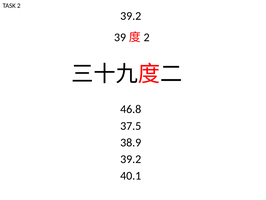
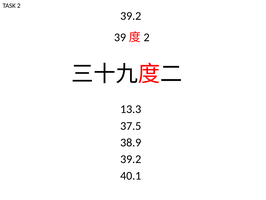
46.8: 46.8 -> 13.3
